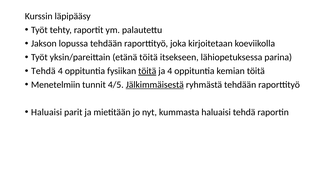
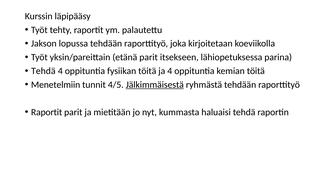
etänä töitä: töitä -> parit
töitä at (147, 71) underline: present -> none
Haluaisi at (47, 112): Haluaisi -> Raportit
